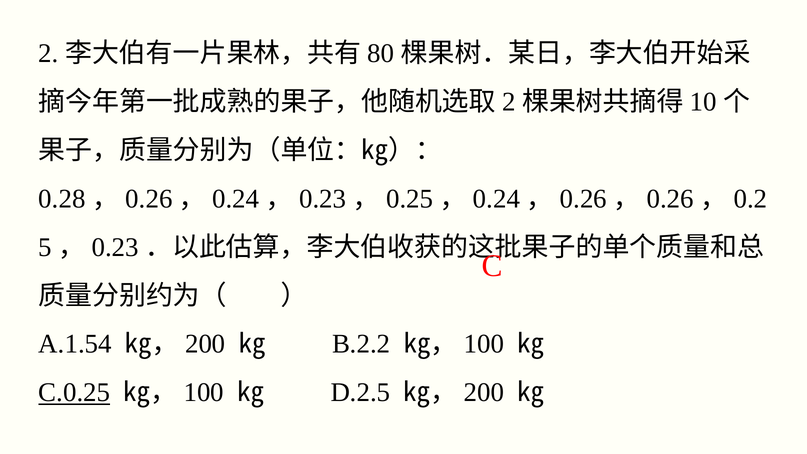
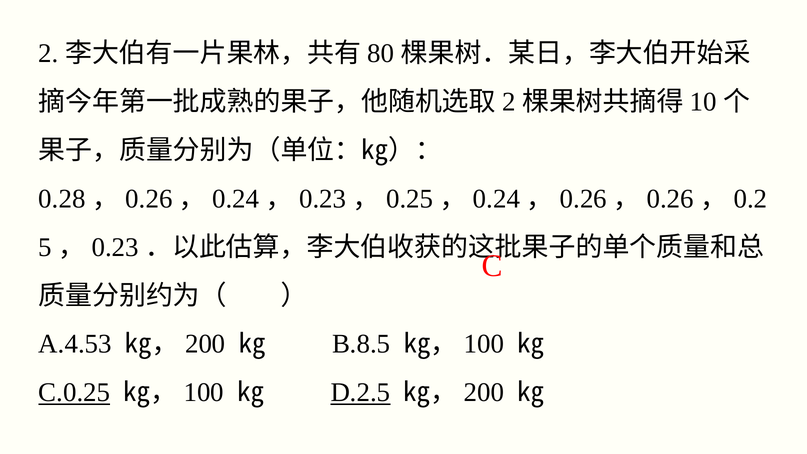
A.1.54: A.1.54 -> A.4.53
B.2.2: B.2.2 -> B.8.5
D.2.5 underline: none -> present
